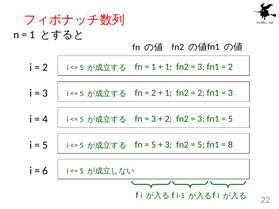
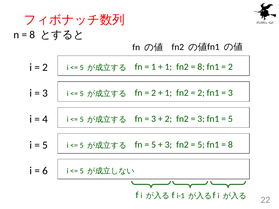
1 at (32, 35): 1 -> 8
3 at (201, 67): 3 -> 8
